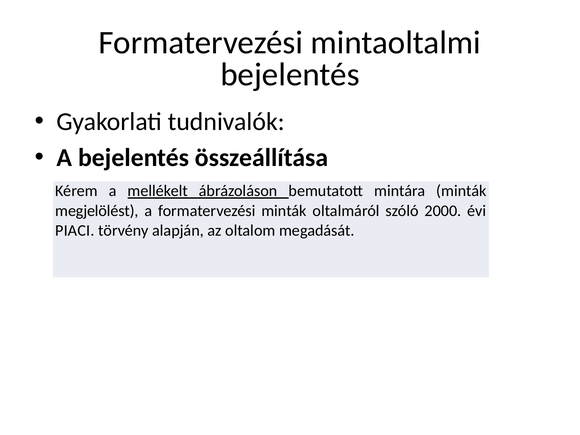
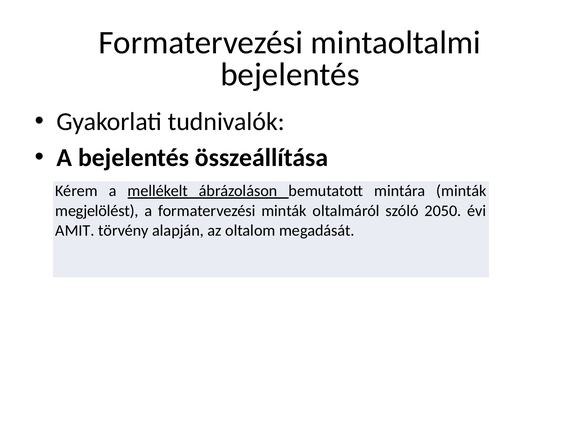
2000: 2000 -> 2050
PIACI: PIACI -> AMIT
